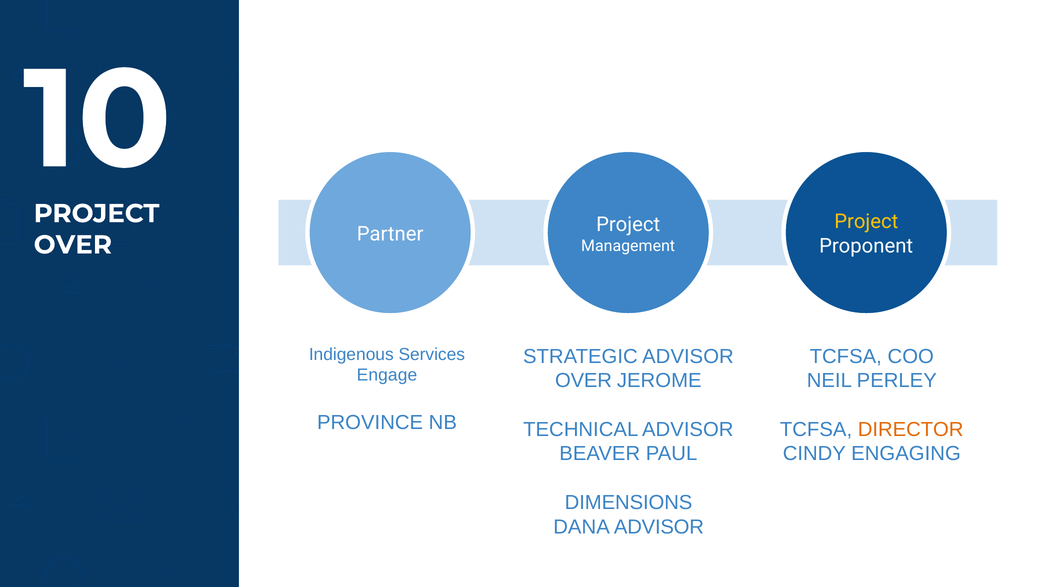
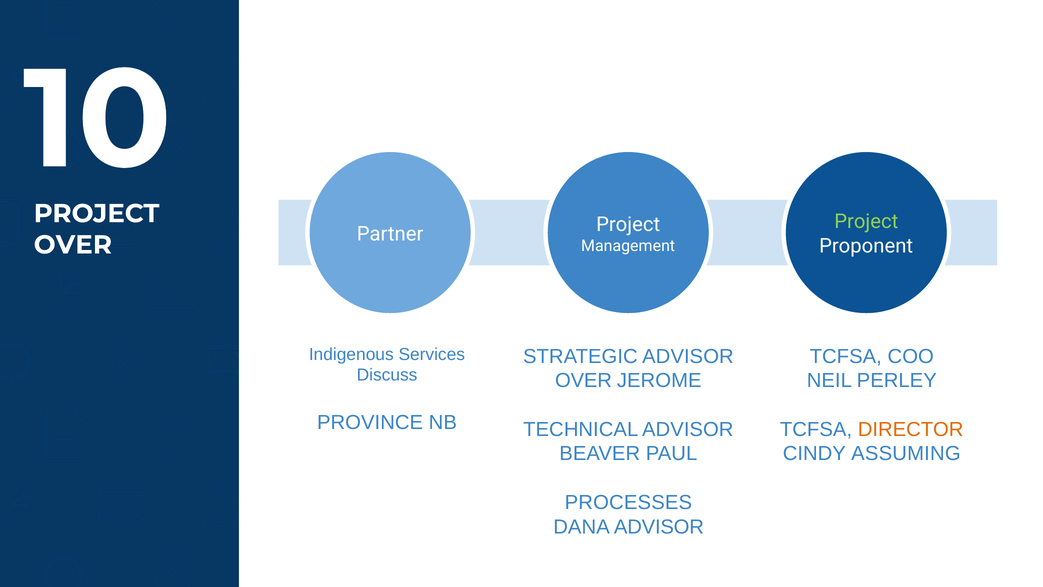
Project at (866, 222) colour: yellow -> light green
Engage: Engage -> Discuss
ENGAGING: ENGAGING -> ASSUMING
DIMENSIONS: DIMENSIONS -> PROCESSES
